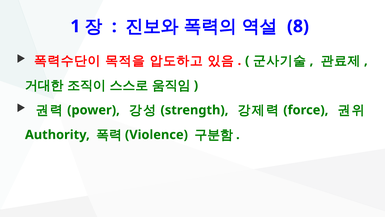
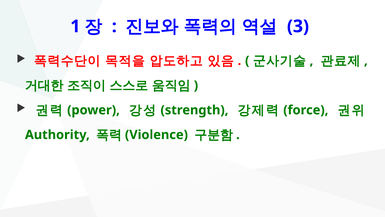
8: 8 -> 3
